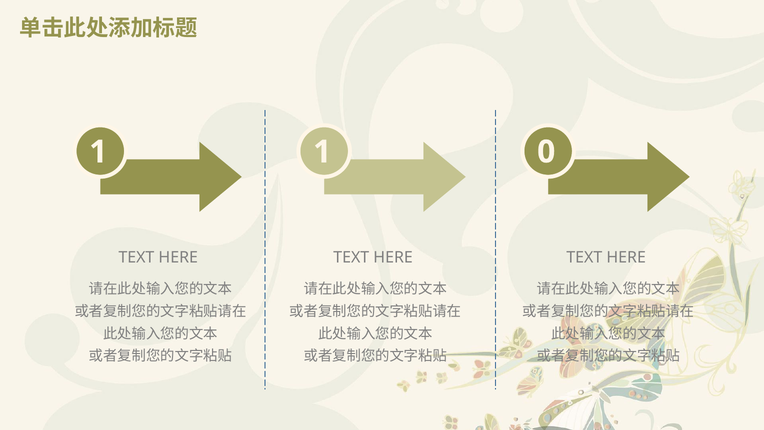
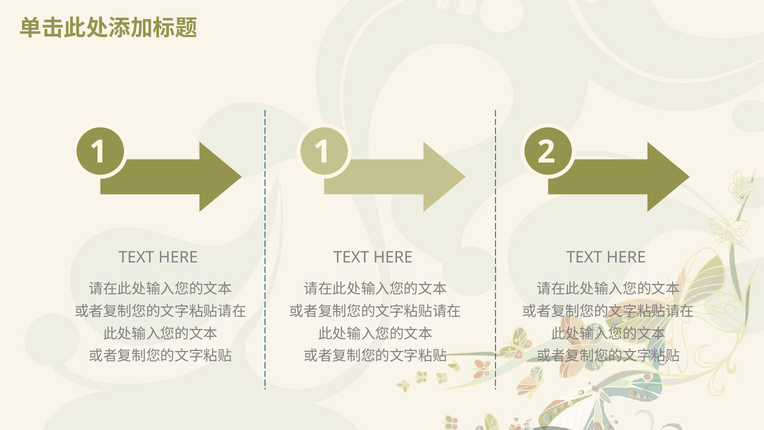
0: 0 -> 2
